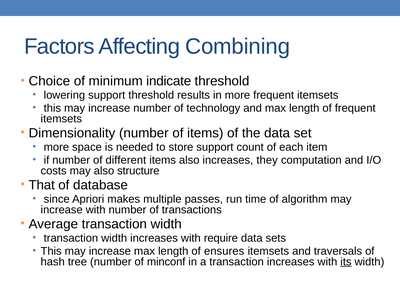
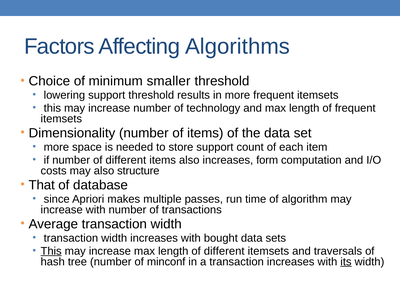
Combining: Combining -> Algorithms
indicate: indicate -> smaller
they: they -> form
require: require -> bought
This at (51, 251) underline: none -> present
length of ensures: ensures -> different
